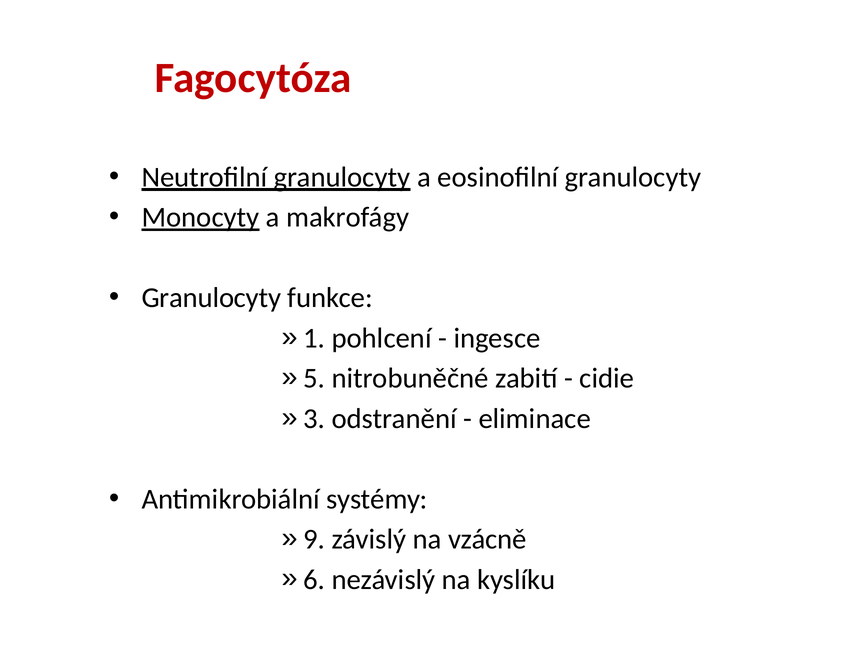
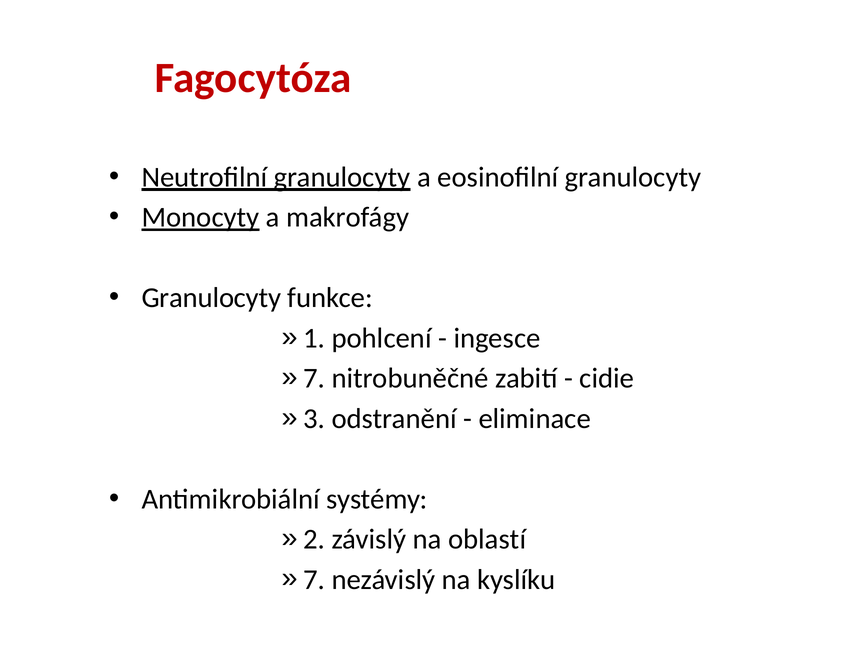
5 at (314, 379): 5 -> 7
9: 9 -> 2
vzácně: vzácně -> oblastí
6 at (314, 580): 6 -> 7
